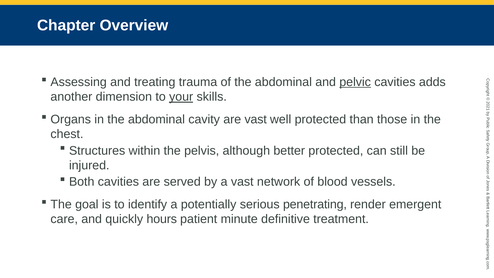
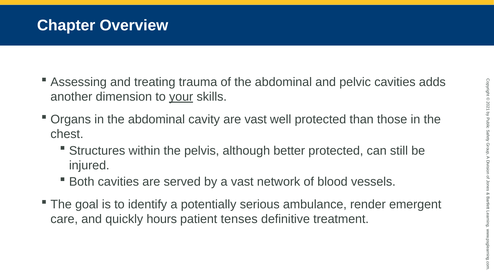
pelvic underline: present -> none
penetrating: penetrating -> ambulance
minute: minute -> tenses
